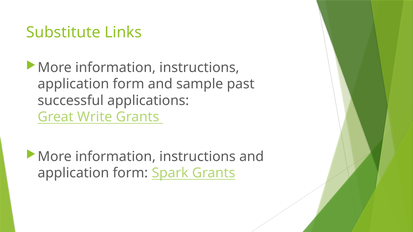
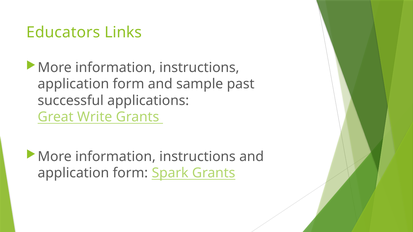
Substitute: Substitute -> Educators
